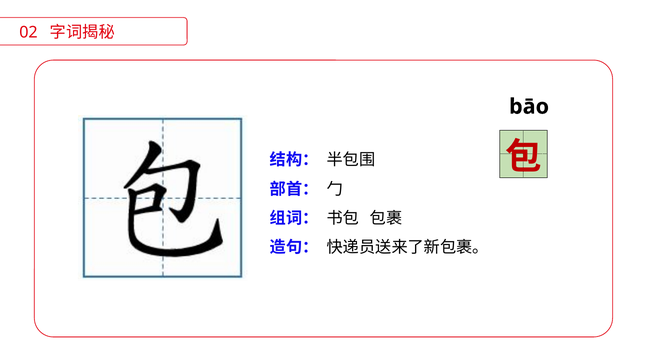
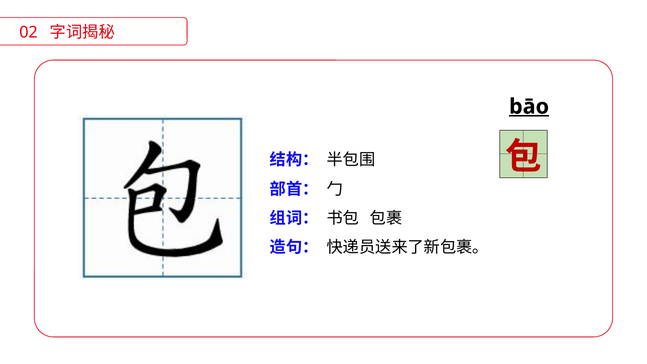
bāo underline: none -> present
